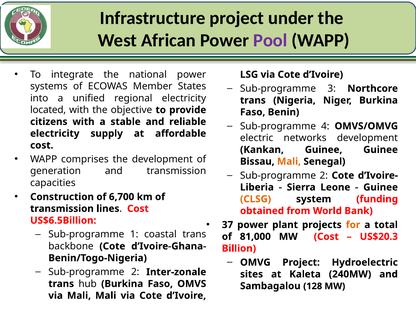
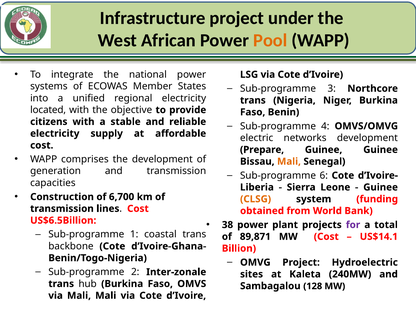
Pool colour: purple -> orange
Kankan: Kankan -> Prepare
2 at (324, 175): 2 -> 6
37: 37 -> 38
for colour: orange -> purple
81,000: 81,000 -> 89,871
US$20.3: US$20.3 -> US$14.1
